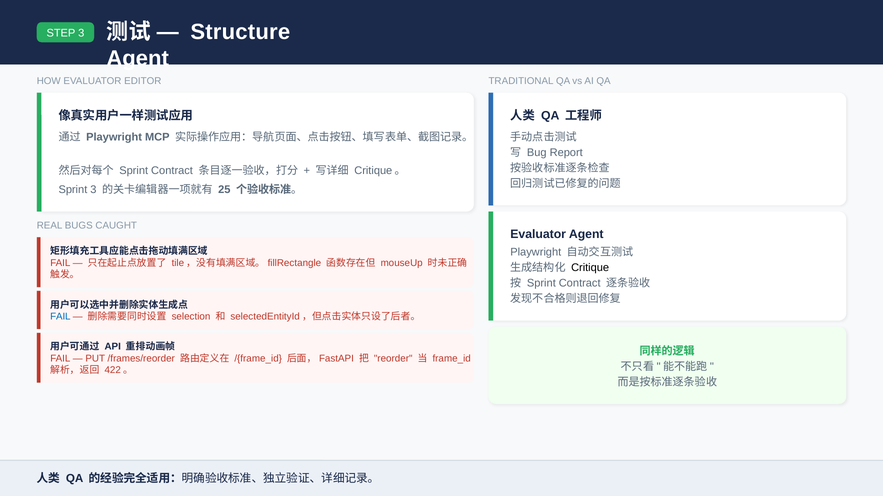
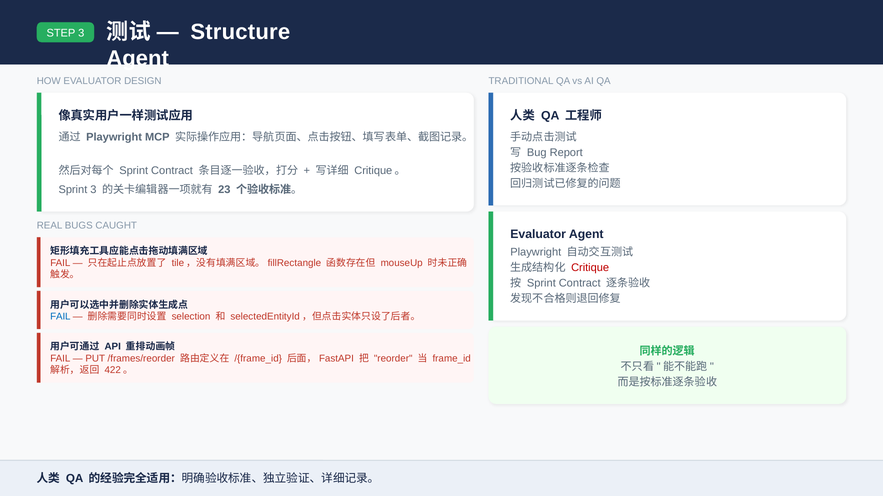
EDITOR: EDITOR -> DESIGN
25: 25 -> 23
Critique colour: black -> red
